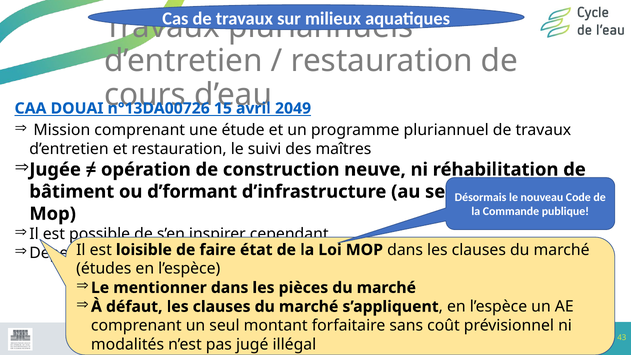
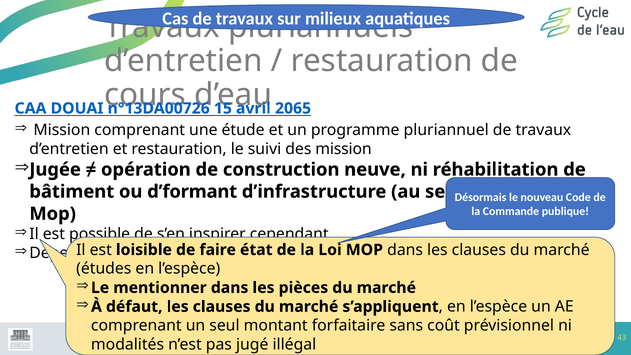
2049: 2049 -> 2065
des maîtres: maîtres -> mission
